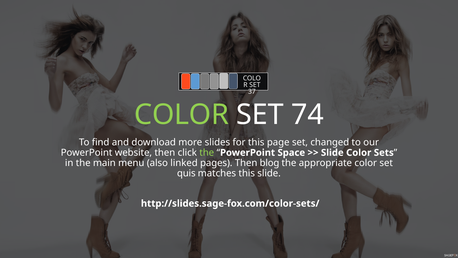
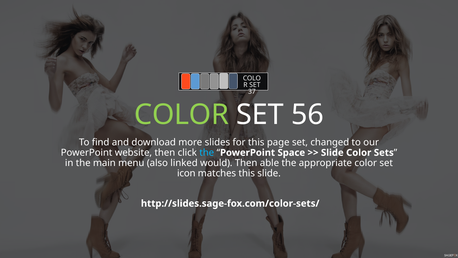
74: 74 -> 56
the at (207, 152) colour: light green -> light blue
pages: pages -> would
blog: blog -> able
quis: quis -> icon
